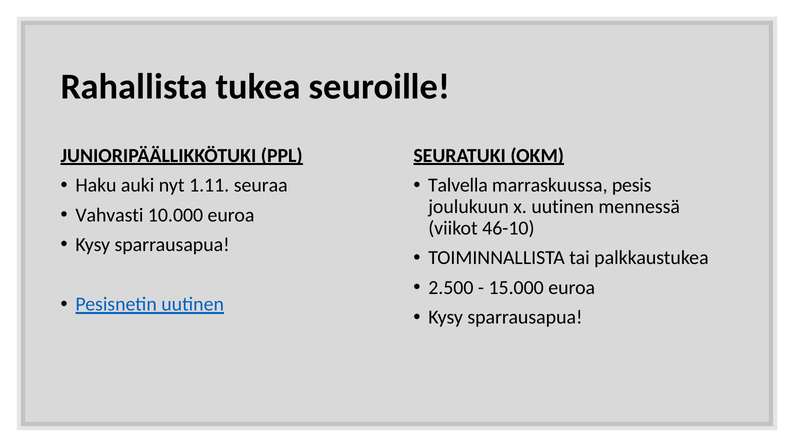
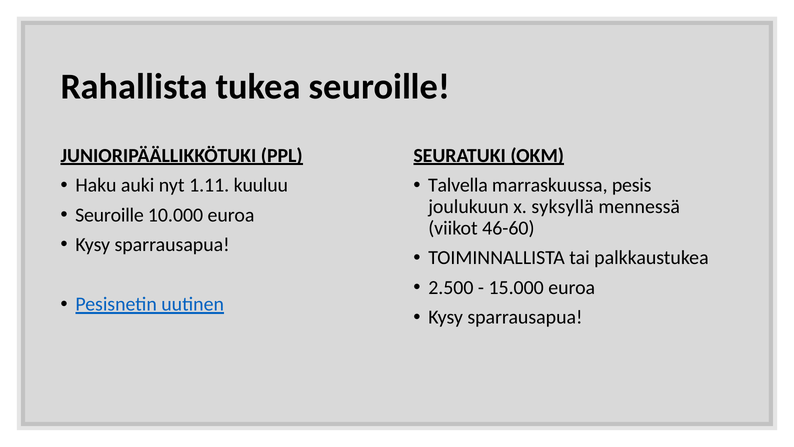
seuraa: seuraa -> kuuluu
x uutinen: uutinen -> syksyllä
Vahvasti at (109, 215): Vahvasti -> Seuroille
46-10: 46-10 -> 46-60
